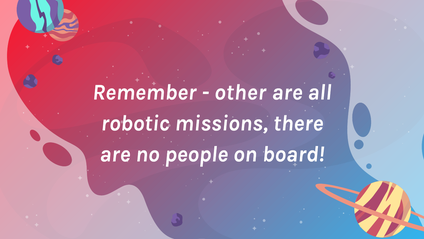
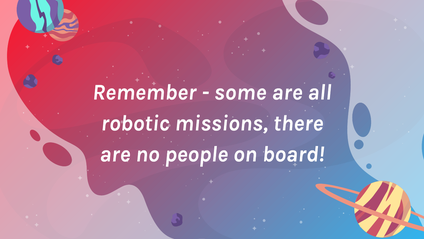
other: other -> some
